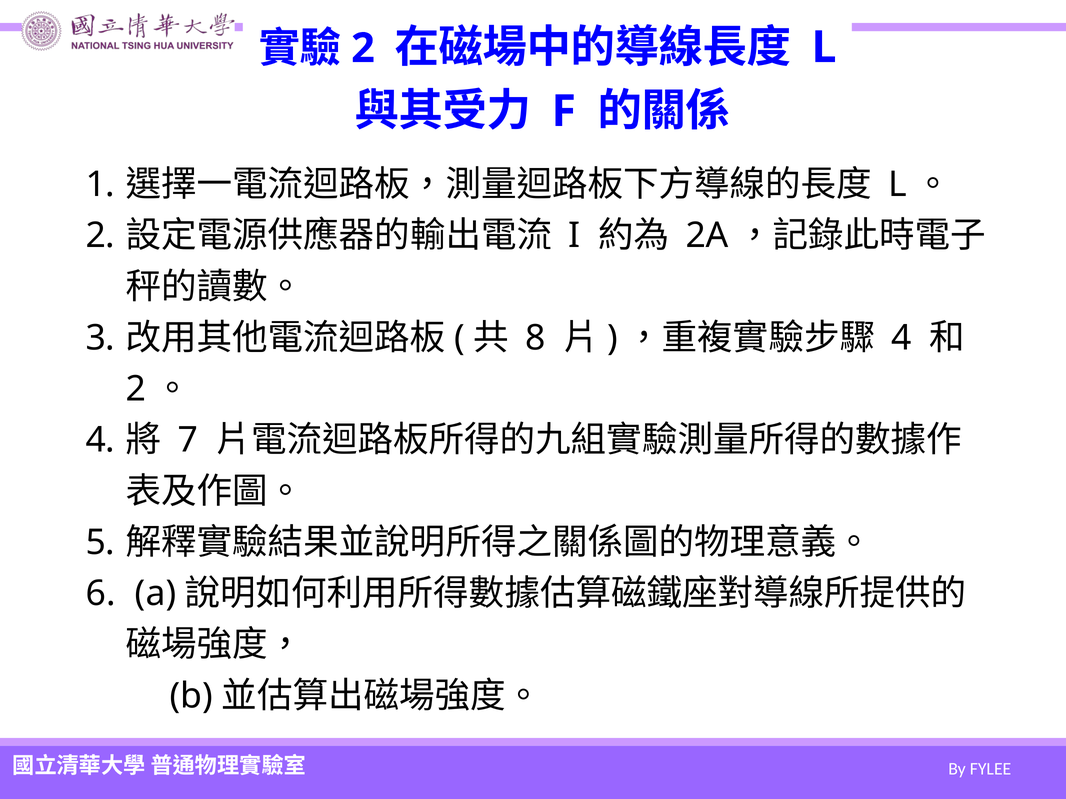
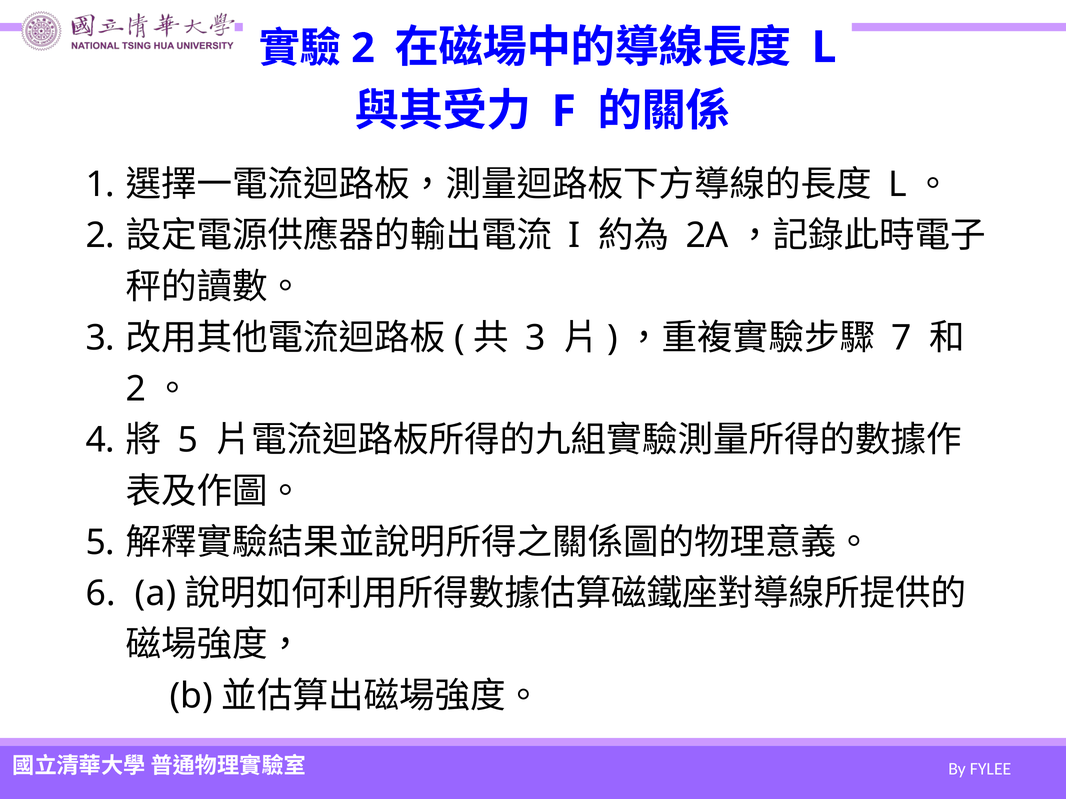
8 at (535, 338): 8 -> 3
4 at (902, 338): 4 -> 7
7 at (188, 441): 7 -> 5
